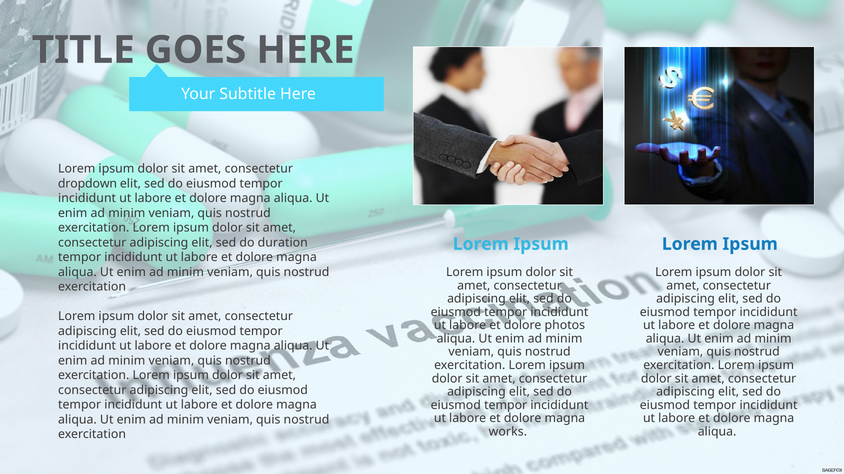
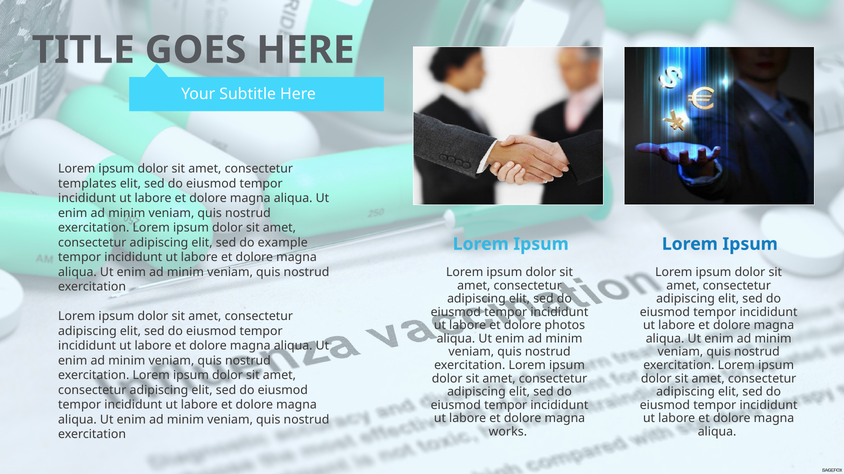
dropdown: dropdown -> templates
duration: duration -> example
